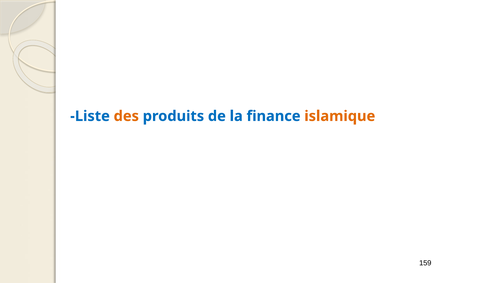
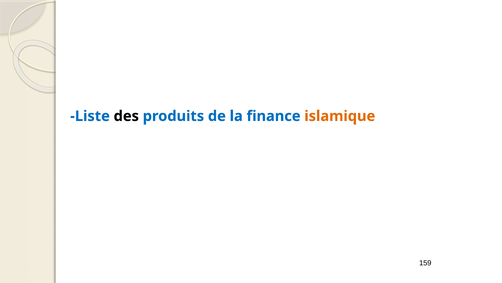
des colour: orange -> black
